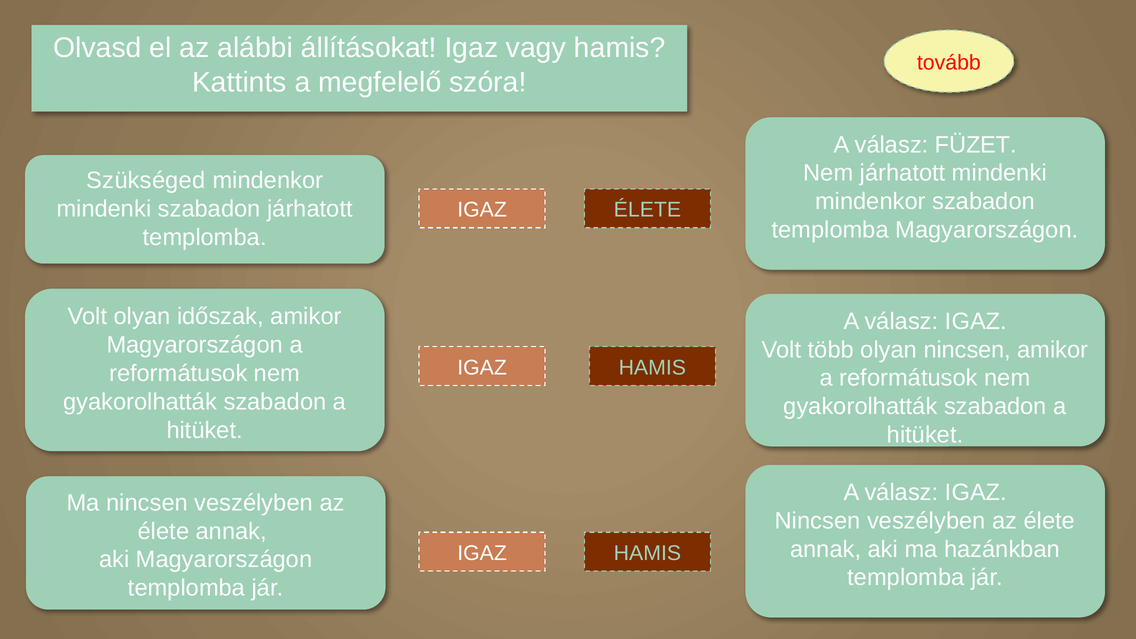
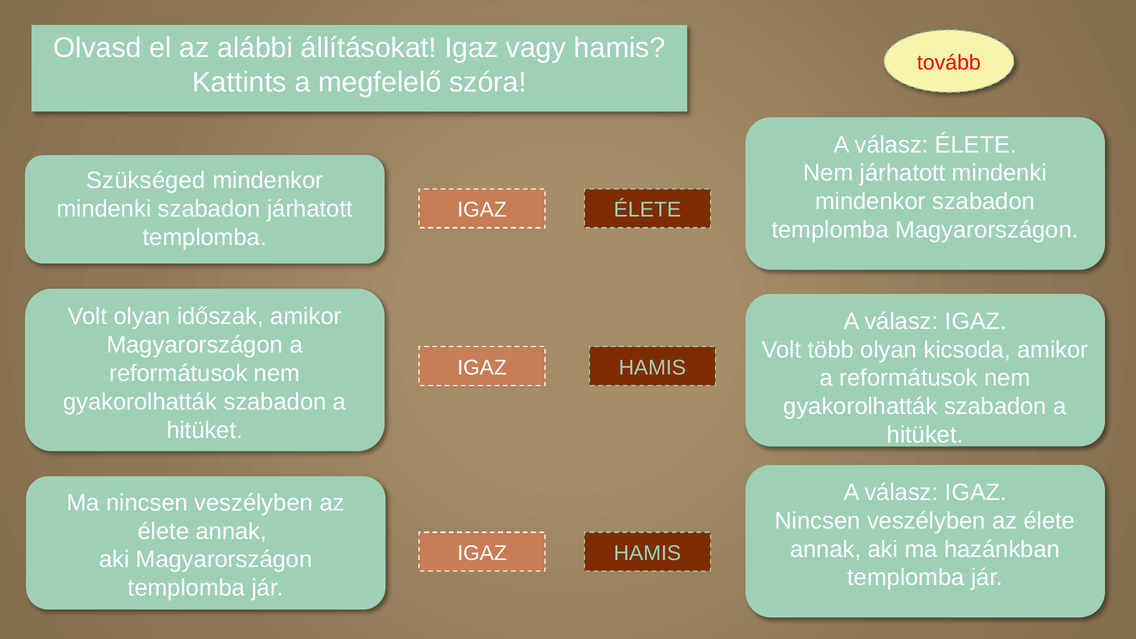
válasz FÜZET: FÜZET -> ÉLETE
olyan nincsen: nincsen -> kicsoda
